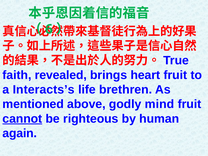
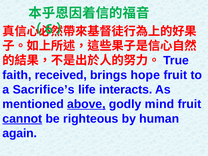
revealed: revealed -> received
heart: heart -> hope
Interacts’s: Interacts’s -> Sacrifice’s
brethren: brethren -> interacts
above underline: none -> present
